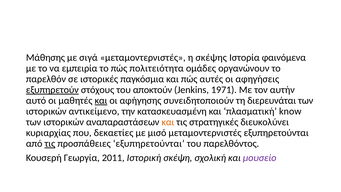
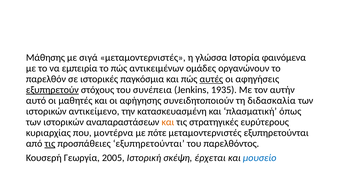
σκέψης: σκέψης -> γλώσσα
πολιτειότητα: πολιτειότητα -> αντικειμένων
αυτές underline: none -> present
αποκτούν: αποκτούν -> συνέπεια
1971: 1971 -> 1935
και at (101, 101) underline: present -> none
διερευνάται: διερευνάται -> διδασκαλία
know: know -> όπως
διευκολύνει: διευκολύνει -> ευρύτερους
δεκαετίες: δεκαετίες -> μοντέρνα
μισό: μισό -> πότε
2011: 2011 -> 2005
σχολική: σχολική -> έρχεται
μουσείο colour: purple -> blue
